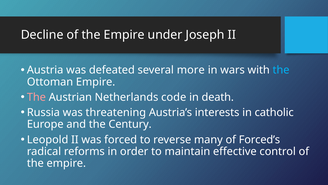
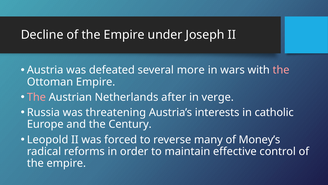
the at (281, 70) colour: light blue -> pink
code: code -> after
death: death -> verge
Forced’s: Forced’s -> Money’s
